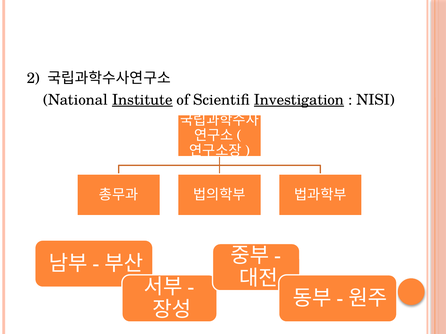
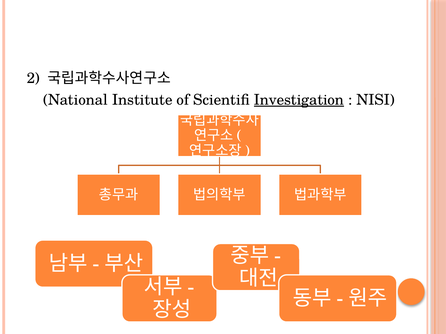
Institute underline: present -> none
